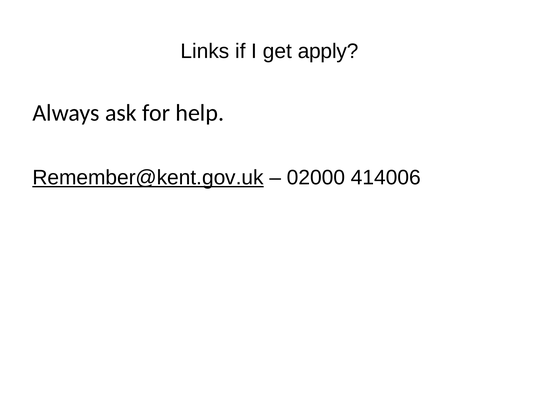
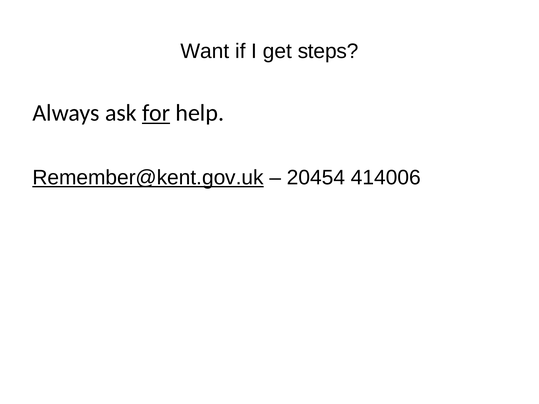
Links: Links -> Want
apply: apply -> steps
for underline: none -> present
02000: 02000 -> 20454
